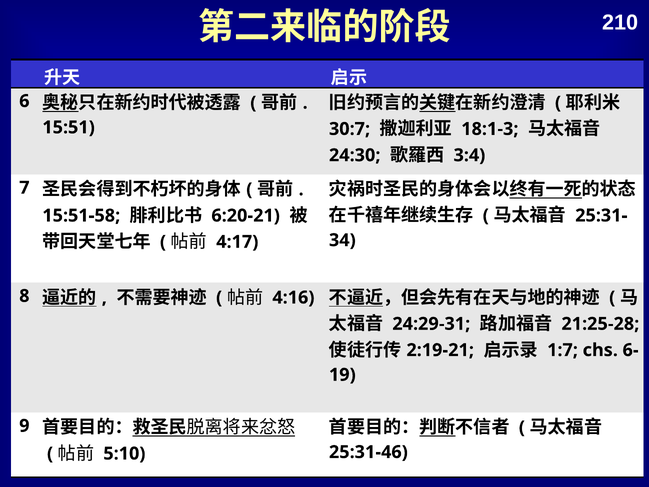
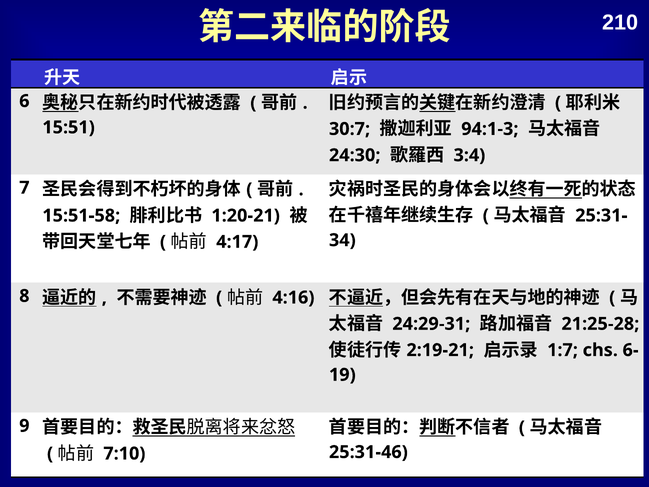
18:1-3: 18:1-3 -> 94:1-3
6:20-21: 6:20-21 -> 1:20-21
5:10: 5:10 -> 7:10
